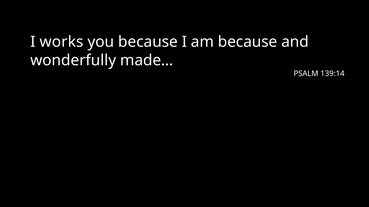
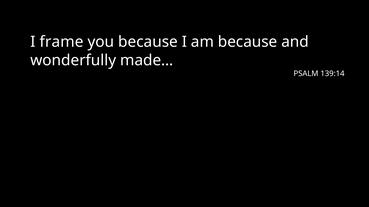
works: works -> frame
